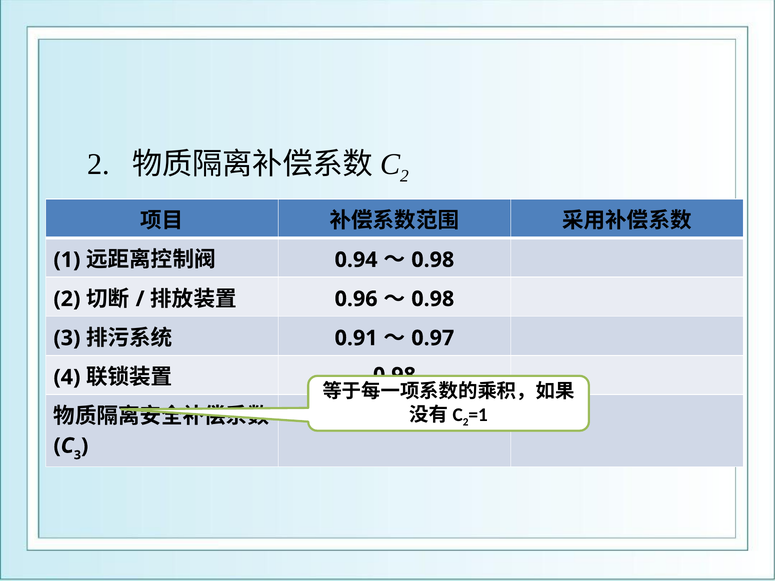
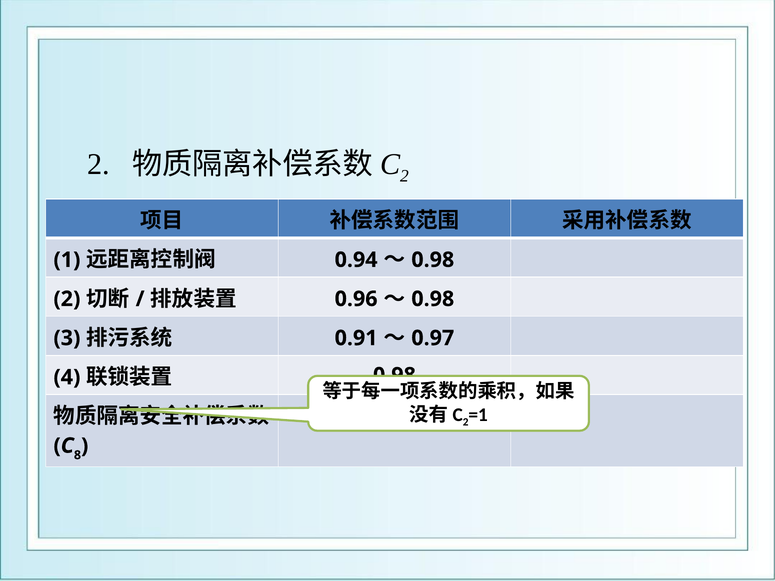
3 at (77, 455): 3 -> 8
